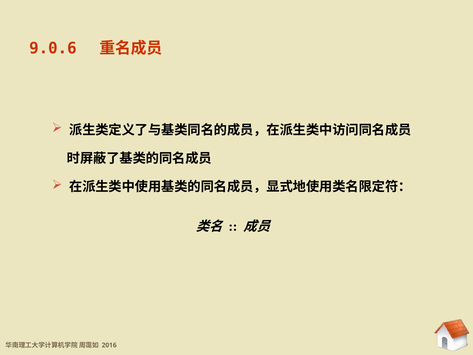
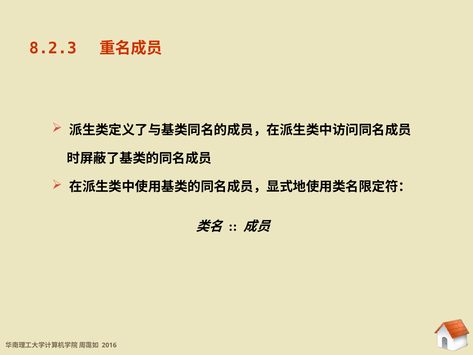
9.0.6: 9.0.6 -> 8.2.3
